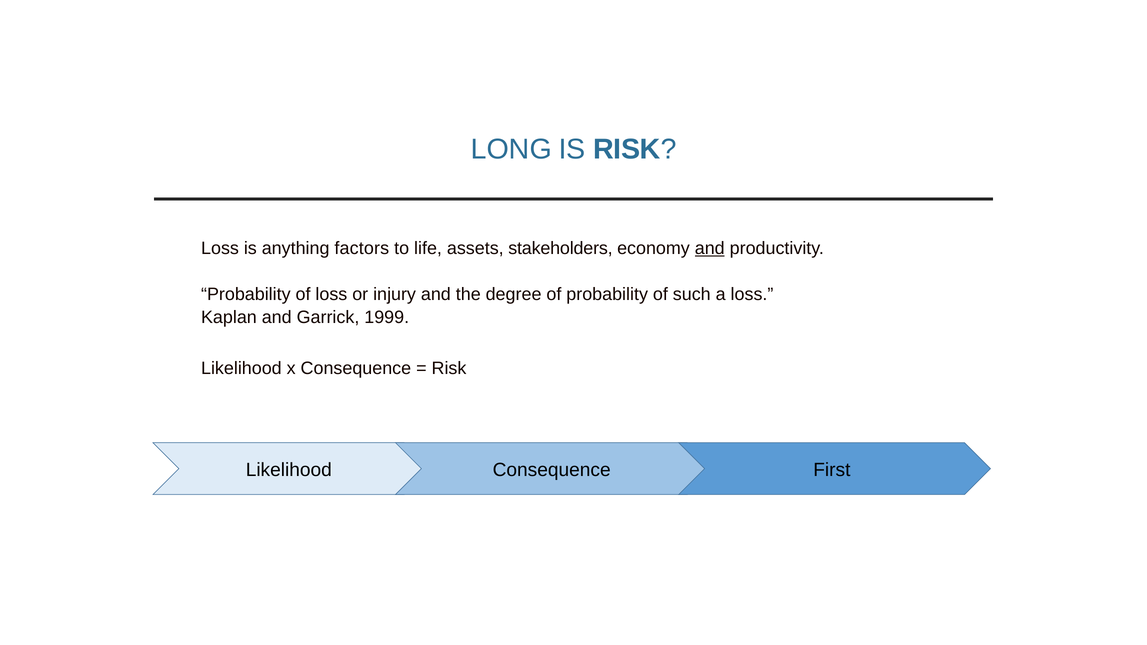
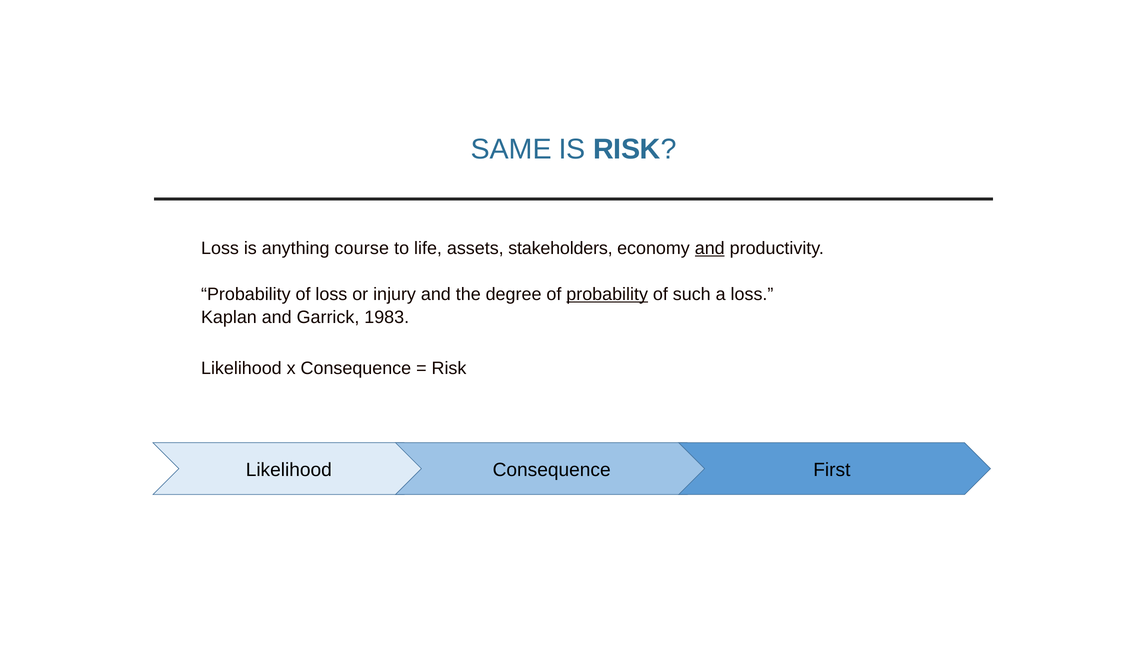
LONG: LONG -> SAME
factors: factors -> course
probability at (607, 295) underline: none -> present
1999: 1999 -> 1983
